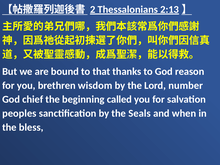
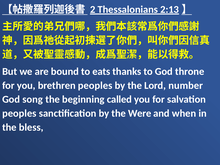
that: that -> eats
reason: reason -> throne
brethren wisdom: wisdom -> peoples
chief: chief -> song
Seals: Seals -> Were
